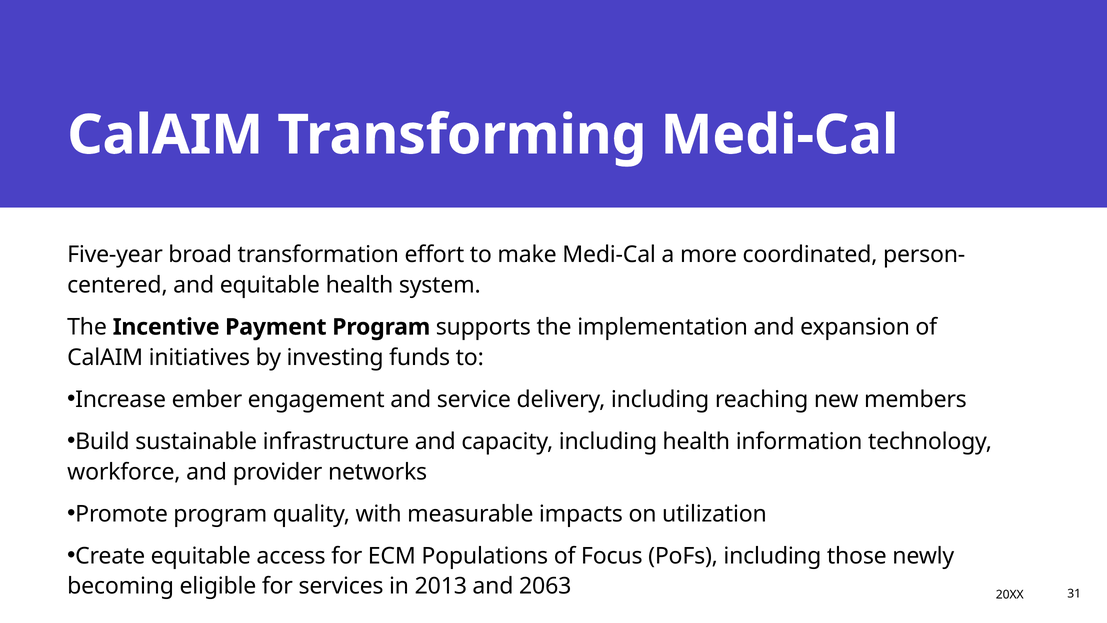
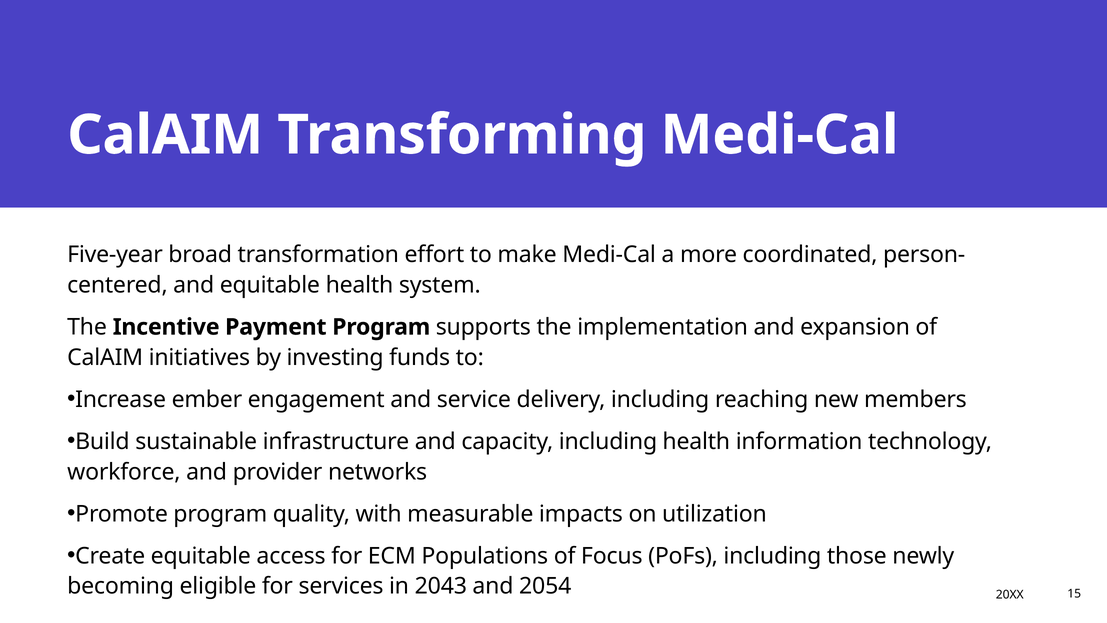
2013: 2013 -> 2043
2063: 2063 -> 2054
31: 31 -> 15
